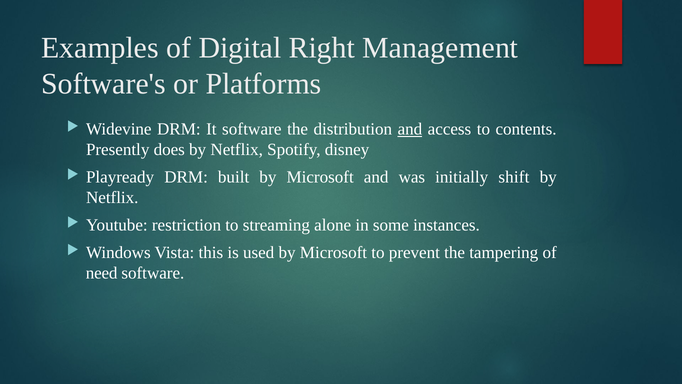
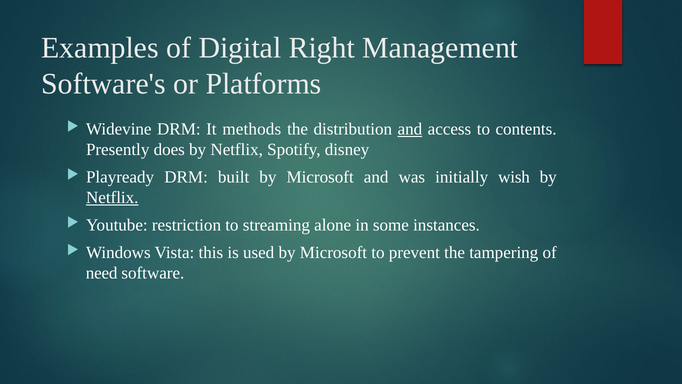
It software: software -> methods
shift: shift -> wish
Netflix at (112, 197) underline: none -> present
